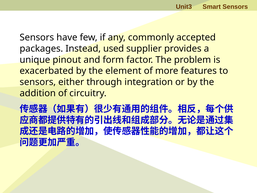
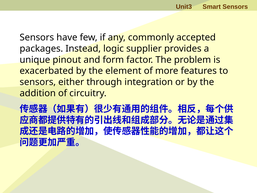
used: used -> logic
